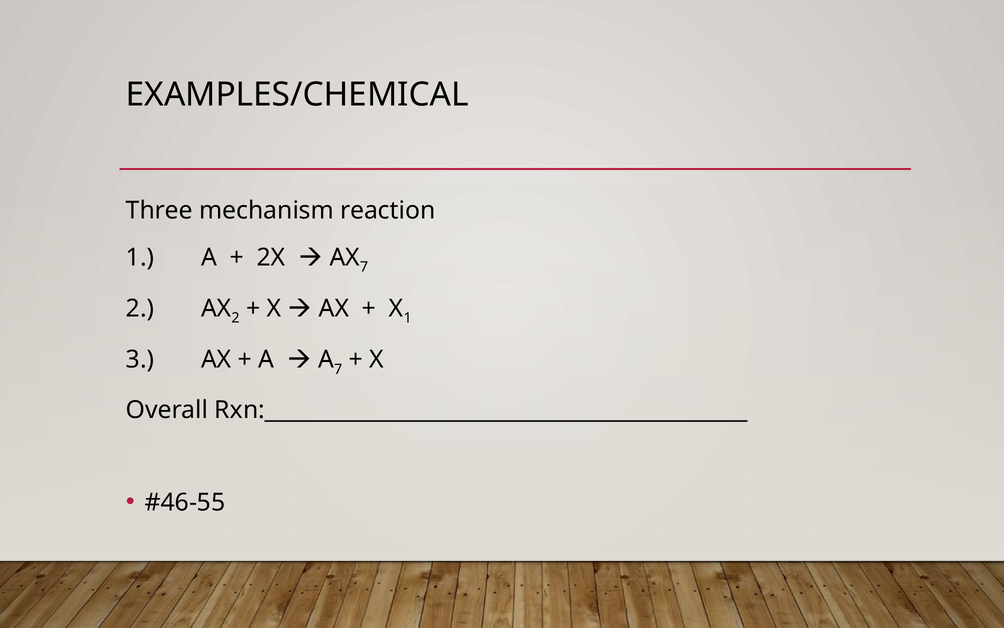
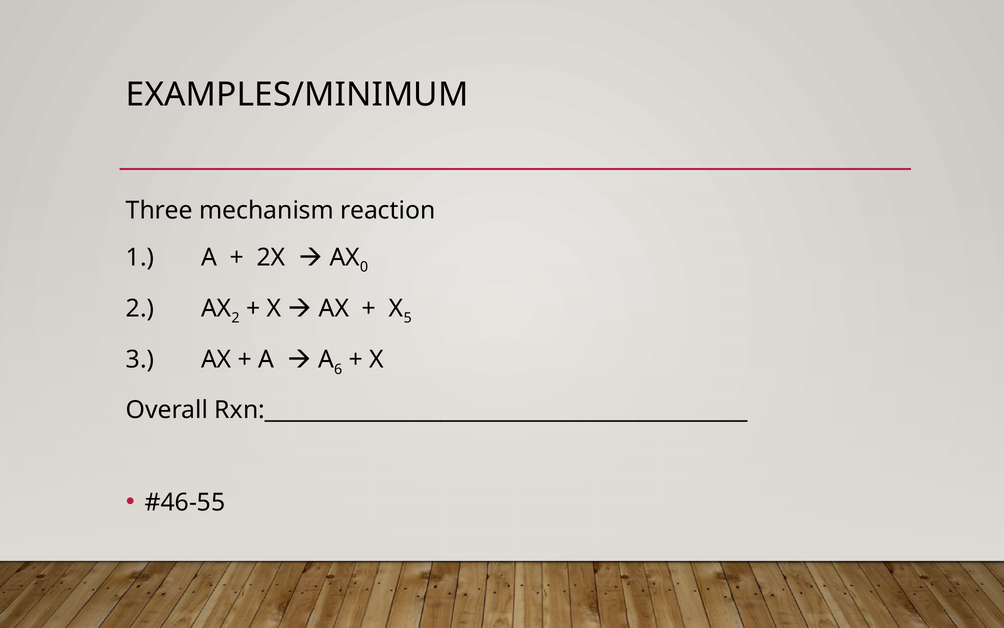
EXAMPLES/CHEMICAL: EXAMPLES/CHEMICAL -> EXAMPLES/MINIMUM
AX 7: 7 -> 0
X 1: 1 -> 5
A 7: 7 -> 6
